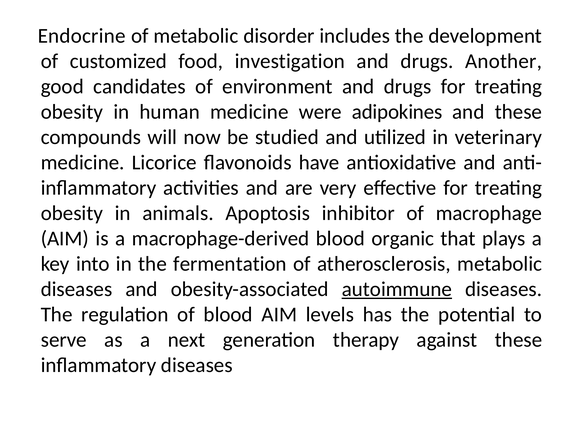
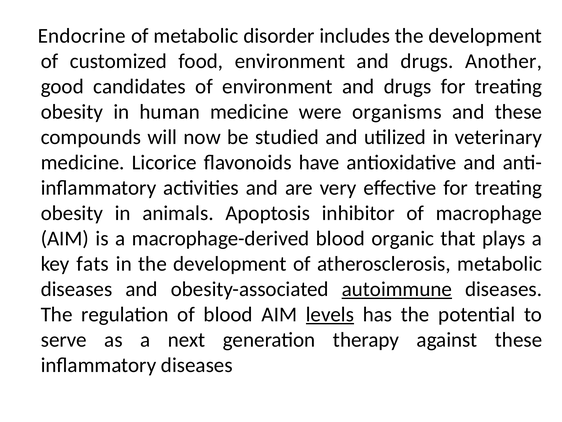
food investigation: investigation -> environment
adipokines: adipokines -> organisms
into: into -> fats
in the fermentation: fermentation -> development
levels underline: none -> present
